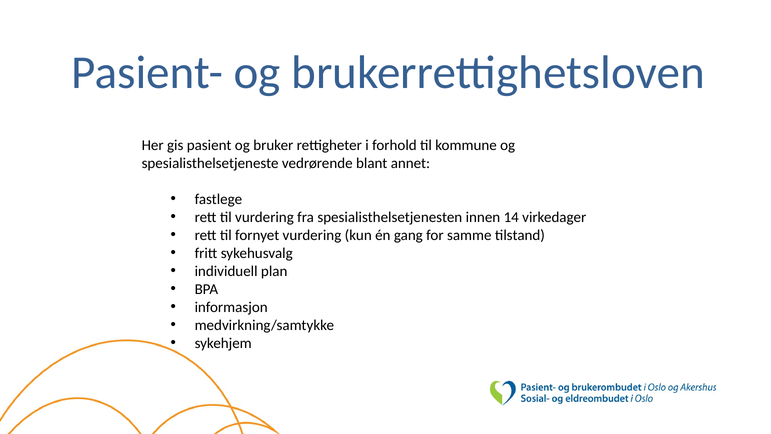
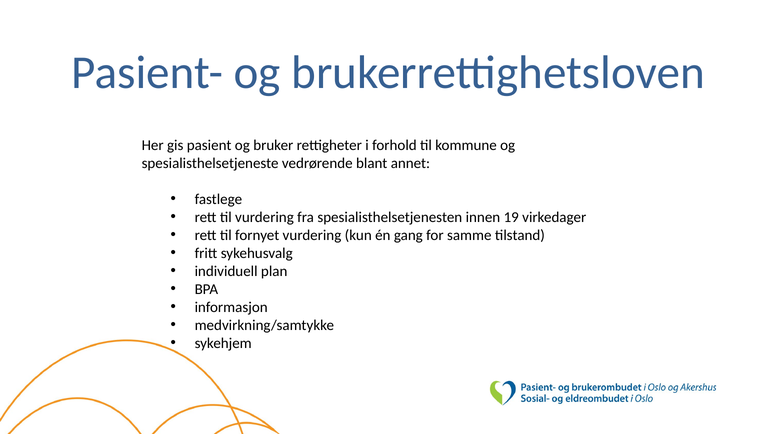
14: 14 -> 19
